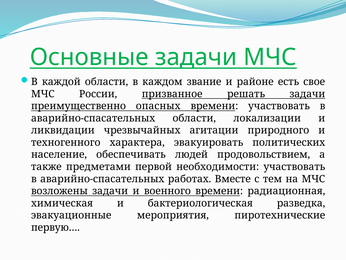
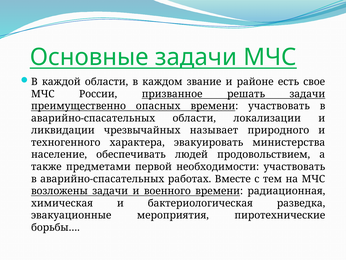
агитации: агитации -> называет
политических: политических -> министерства
первую…: первую… -> борьбы…
